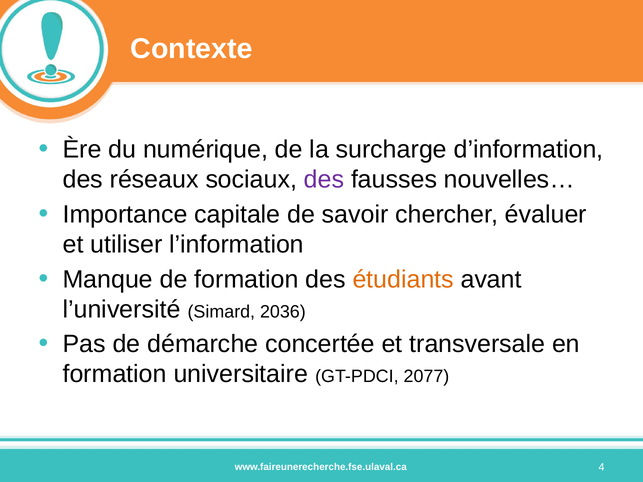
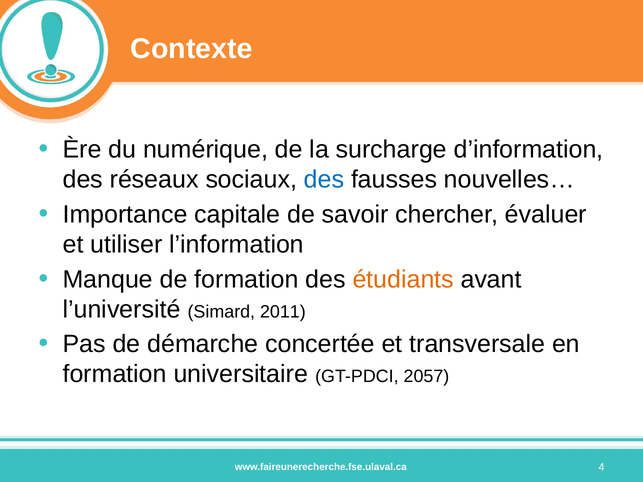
des at (324, 180) colour: purple -> blue
2036: 2036 -> 2011
2077: 2077 -> 2057
